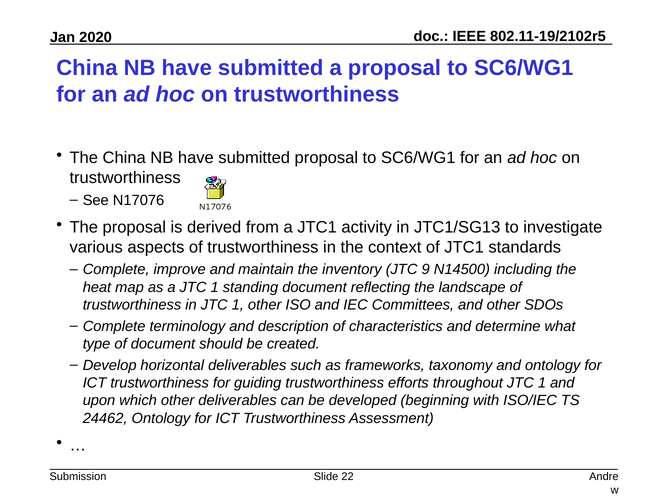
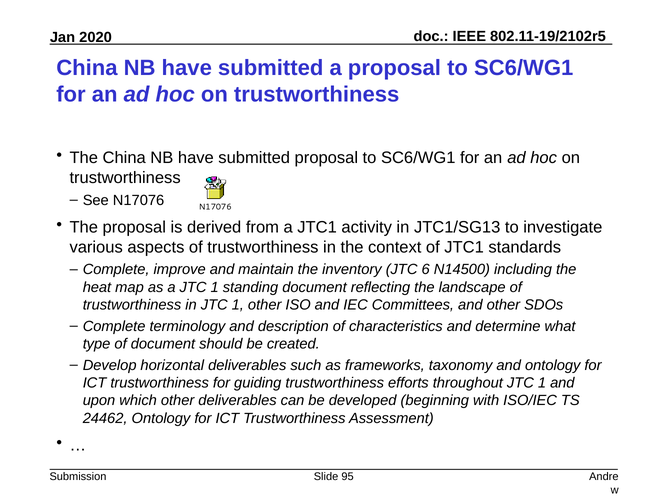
9: 9 -> 6
22: 22 -> 95
